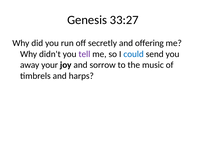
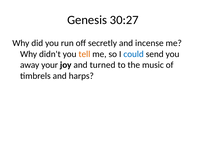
33:27: 33:27 -> 30:27
offering: offering -> incense
tell colour: purple -> orange
sorrow: sorrow -> turned
